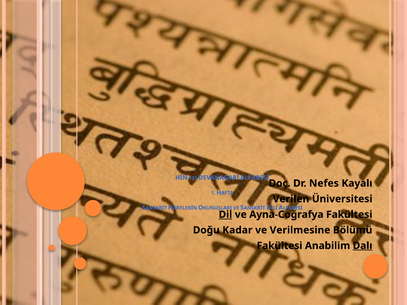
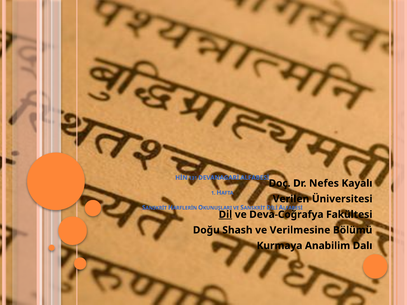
Ayna-Coğrafya: Ayna-Coğrafya -> Deva-Coğrafya
Kadar: Kadar -> Shash
Fakültesi at (280, 246): Fakültesi -> Kurmaya
Dalı underline: present -> none
